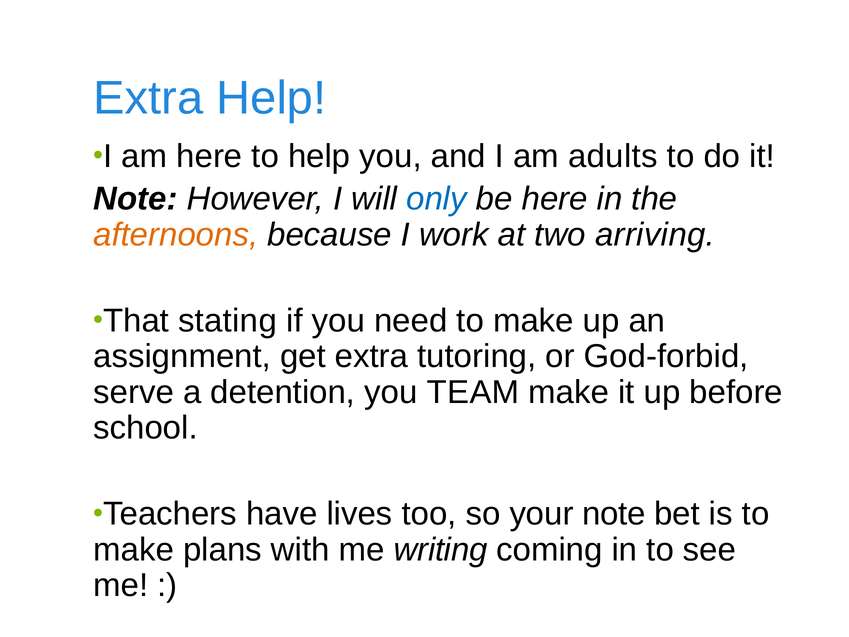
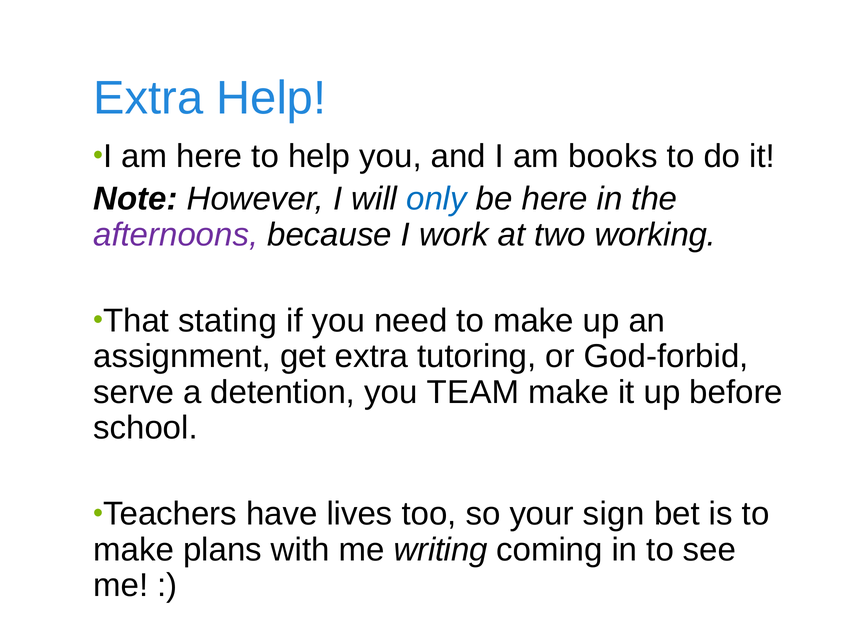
adults: adults -> books
afternoons colour: orange -> purple
arriving: arriving -> working
your note: note -> sign
